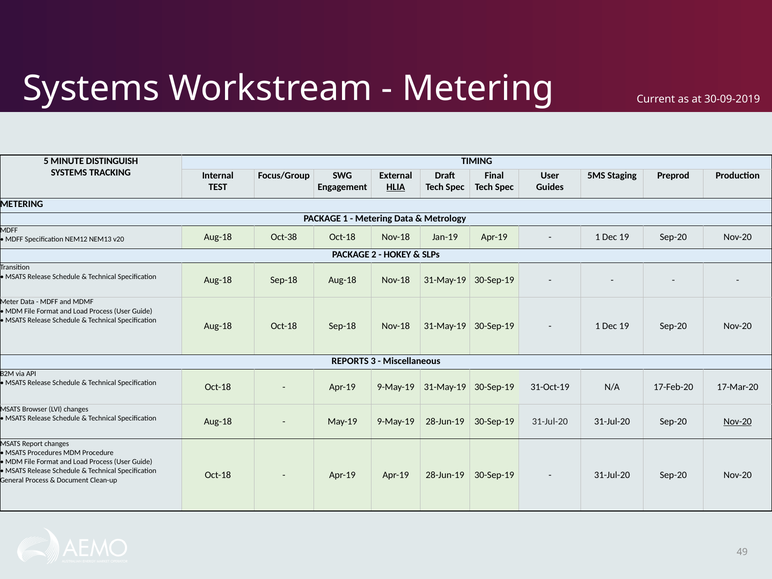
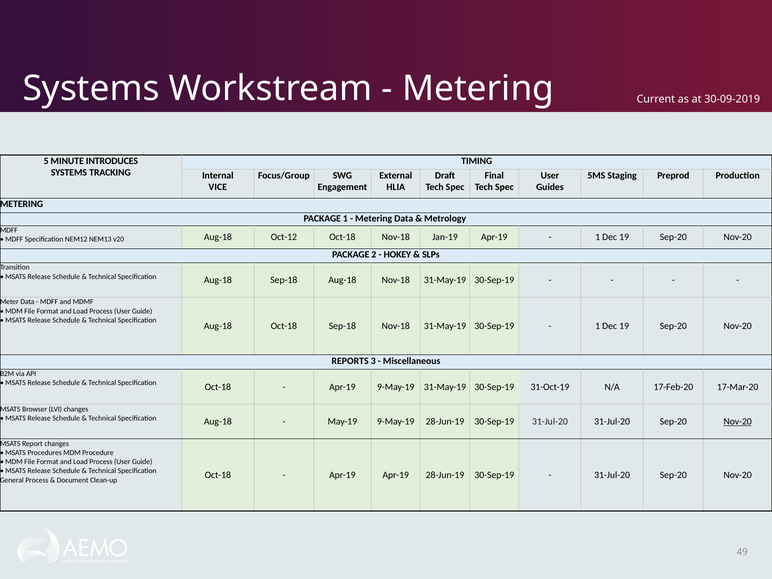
DISTINGUISH: DISTINGUISH -> INTRODUCES
TEST: TEST -> VICE
HLIA underline: present -> none
Oct-38: Oct-38 -> Oct-12
